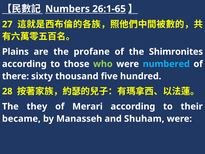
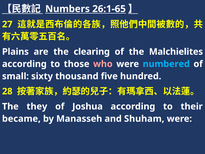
profane: profane -> clearing
Shimronites: Shimronites -> Malchielites
who colour: light green -> pink
there: there -> small
Merari: Merari -> Joshua
